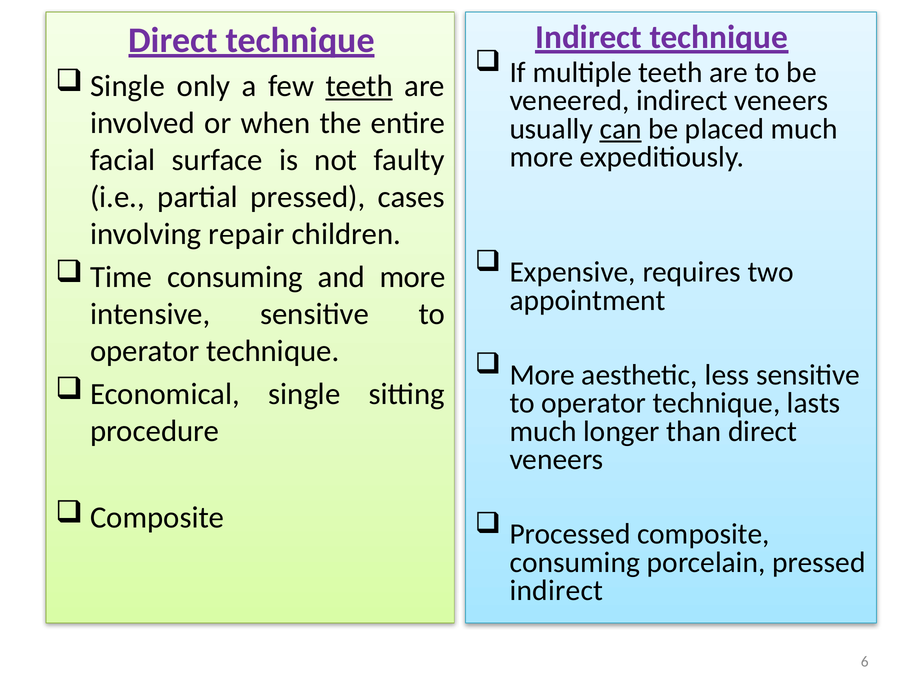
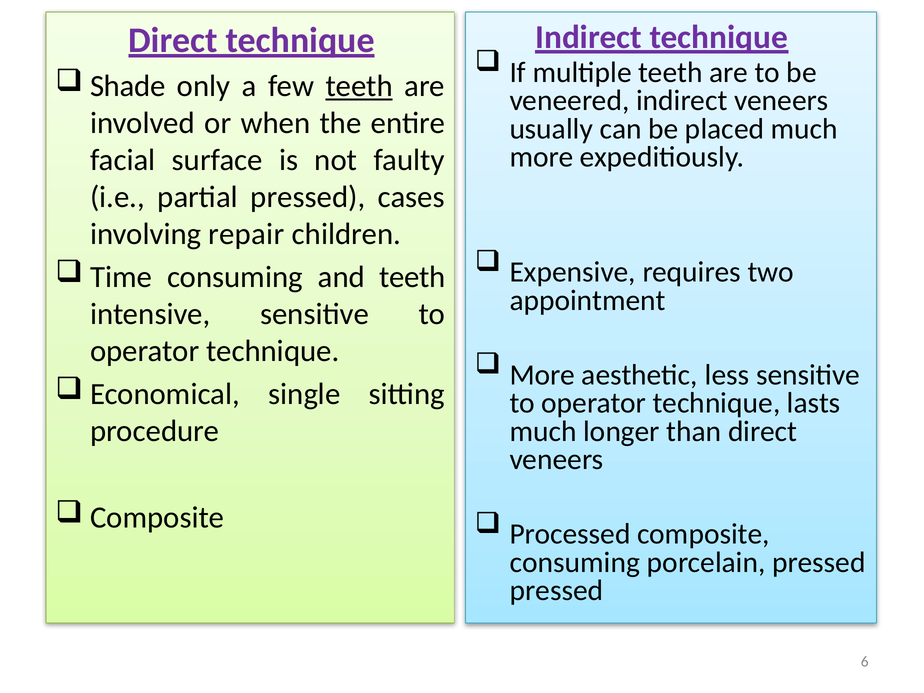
Single at (128, 86): Single -> Shade
can underline: present -> none
and more: more -> teeth
indirect at (556, 591): indirect -> pressed
